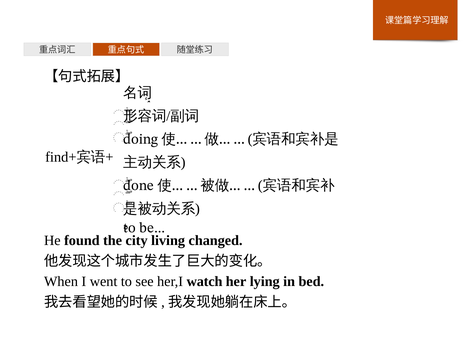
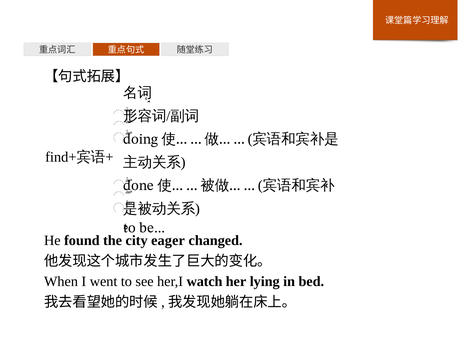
living: living -> eager
